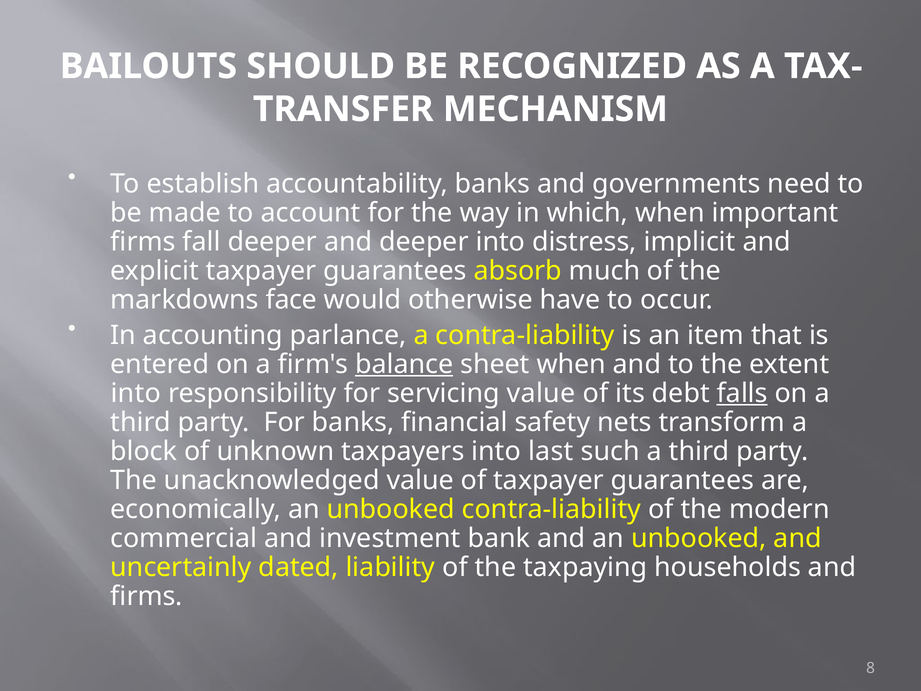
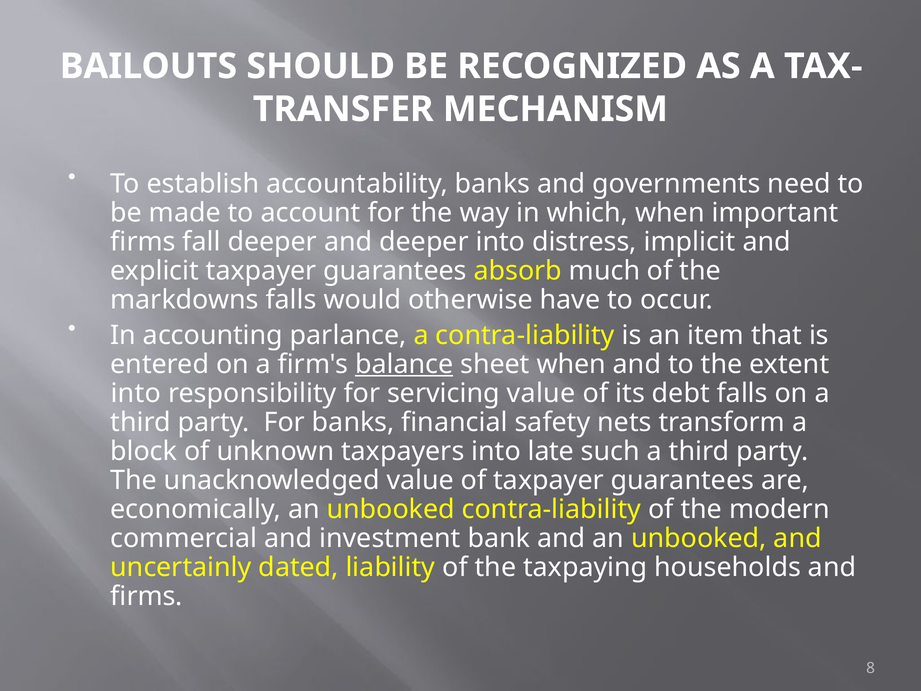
markdowns face: face -> falls
falls at (742, 393) underline: present -> none
last: last -> late
